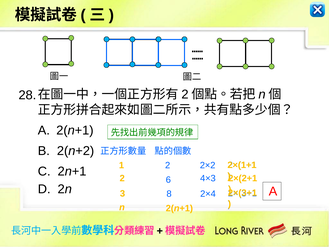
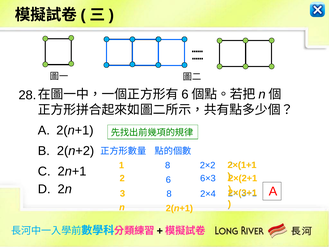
2 at (185, 94): 2 -> 6
2 at (168, 165): 2 -> 8
4×3: 4×3 -> 6×3
